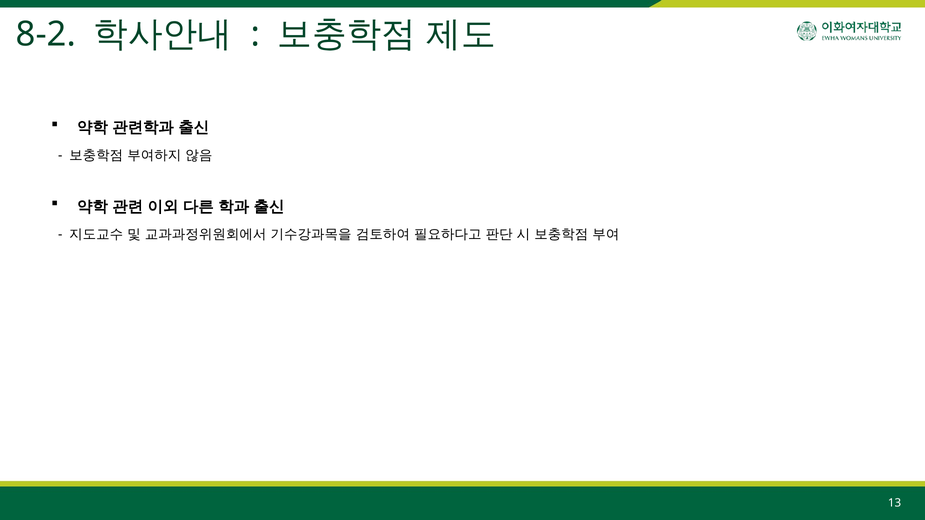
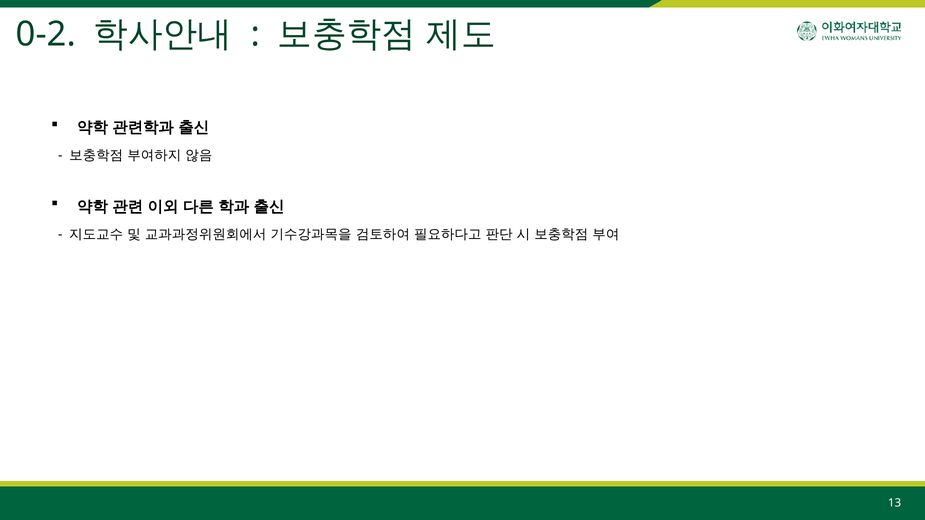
8-2: 8-2 -> 0-2
